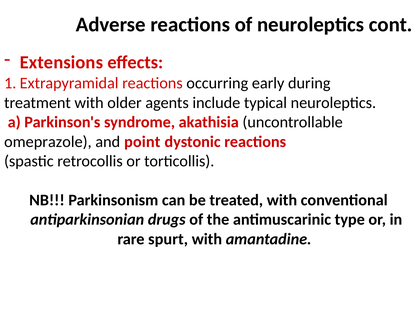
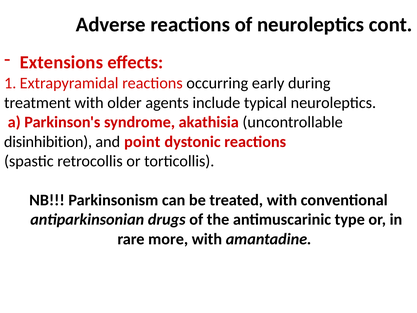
omeprazole: omeprazole -> disinhibition
spurt: spurt -> more
